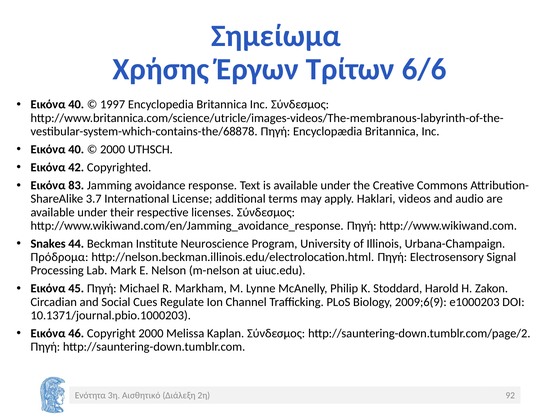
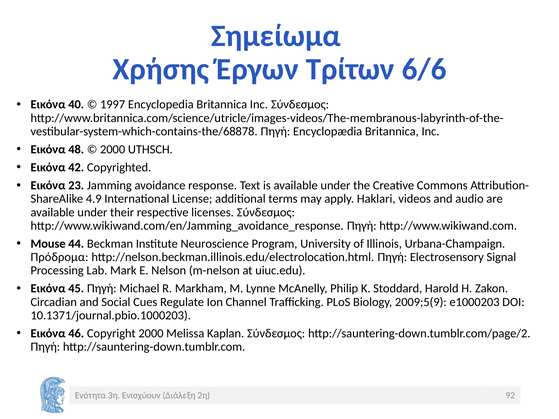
40 at (76, 149): 40 -> 48
83: 83 -> 23
3.7: 3.7 -> 4.9
Snakes: Snakes -> Mouse
2009;6(9: 2009;6(9 -> 2009;5(9
Αισθητικό: Αισθητικό -> Ενισχύουν
